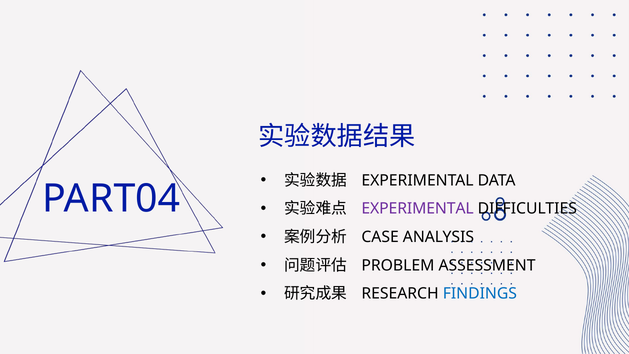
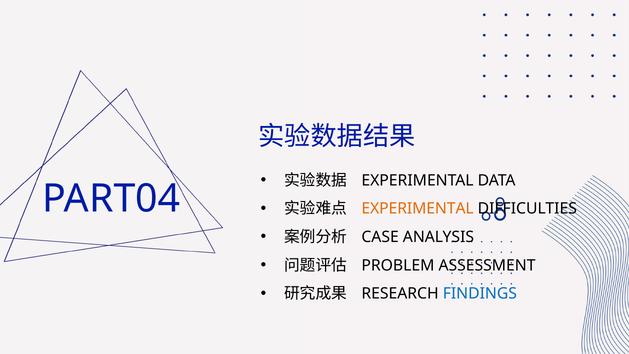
EXPERIMENTAL at (418, 209) colour: purple -> orange
